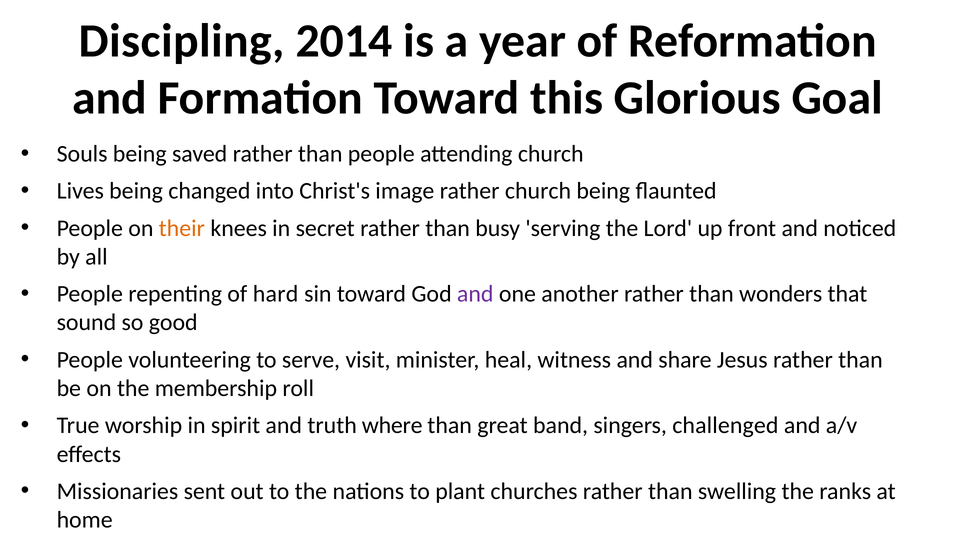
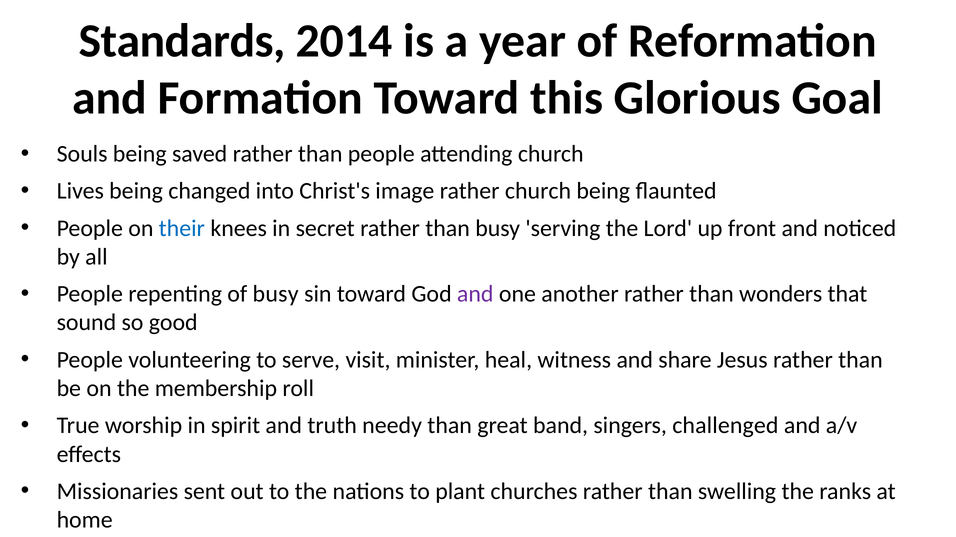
Discipling: Discipling -> Standards
their colour: orange -> blue
of hard: hard -> busy
where: where -> needy
